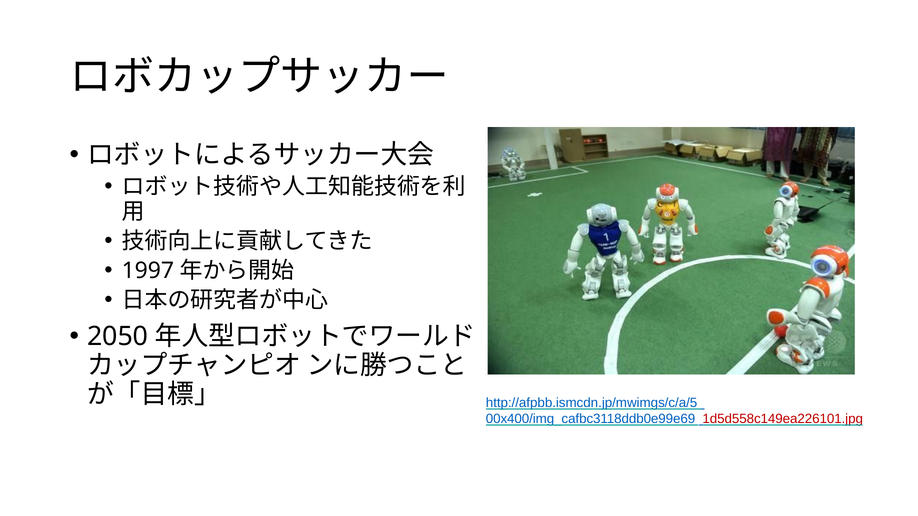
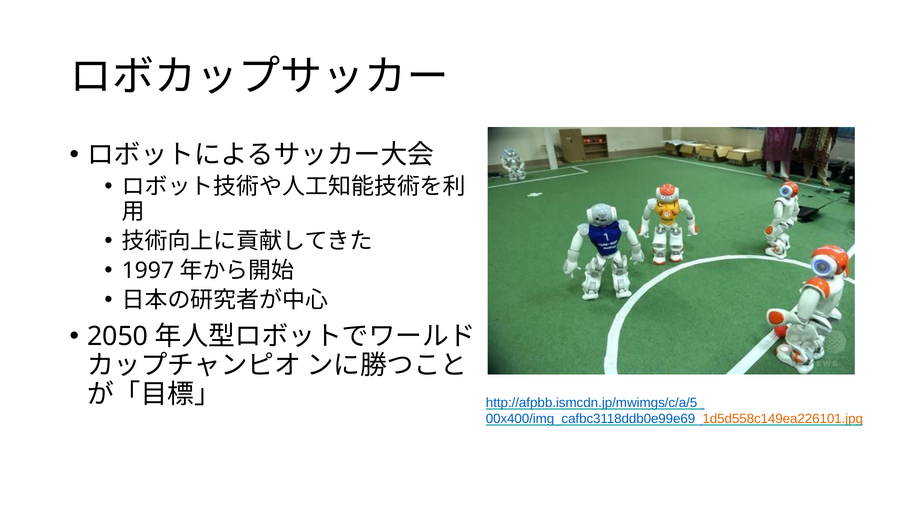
1d5d558c149ea226101.jpg colour: red -> orange
